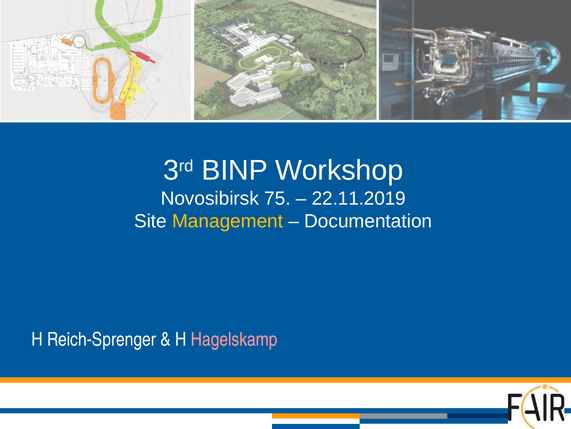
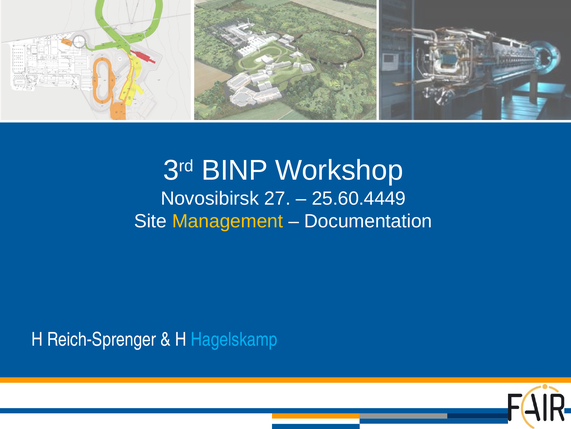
75: 75 -> 27
22.11.2019: 22.11.2019 -> 25.60.4449
Hagelskamp colour: pink -> light blue
